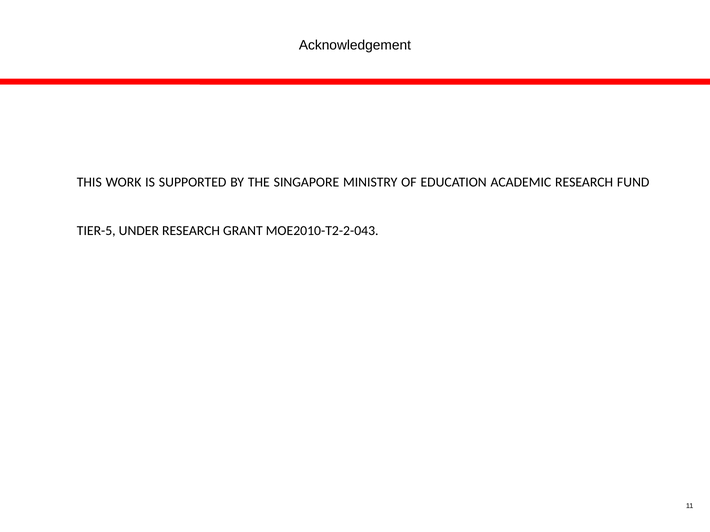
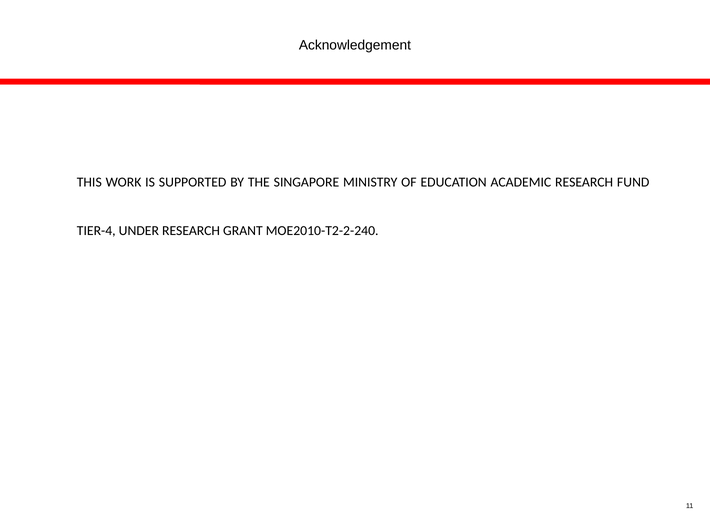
TIER-5: TIER-5 -> TIER-4
MOE2010-T2-2-043: MOE2010-T2-2-043 -> MOE2010-T2-2-240
